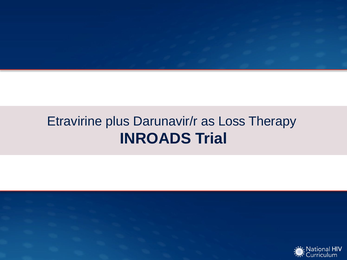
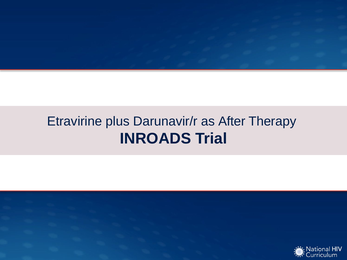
Loss: Loss -> After
